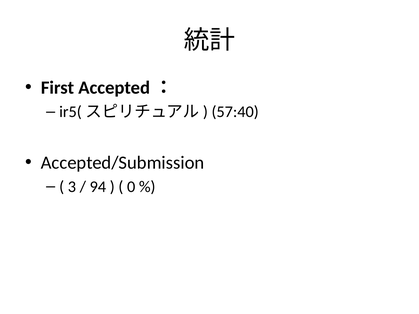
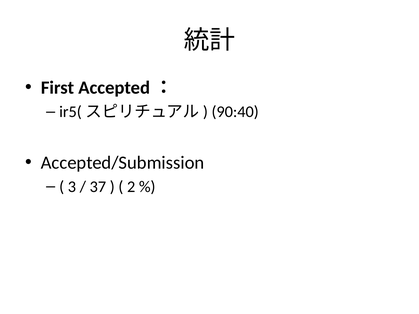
57:40: 57:40 -> 90:40
94: 94 -> 37
0: 0 -> 2
